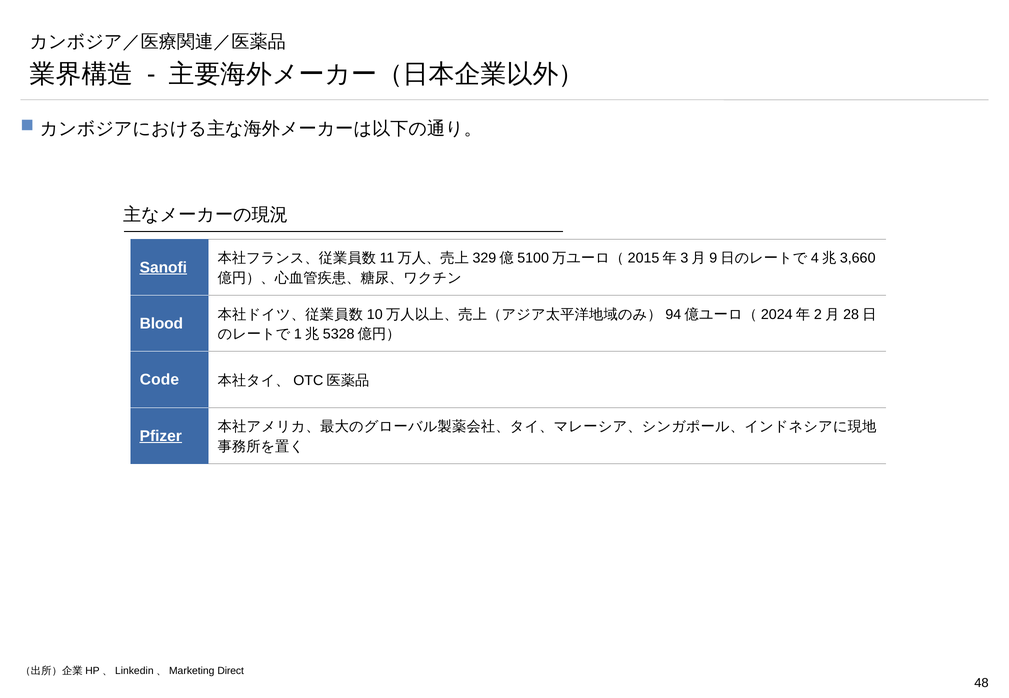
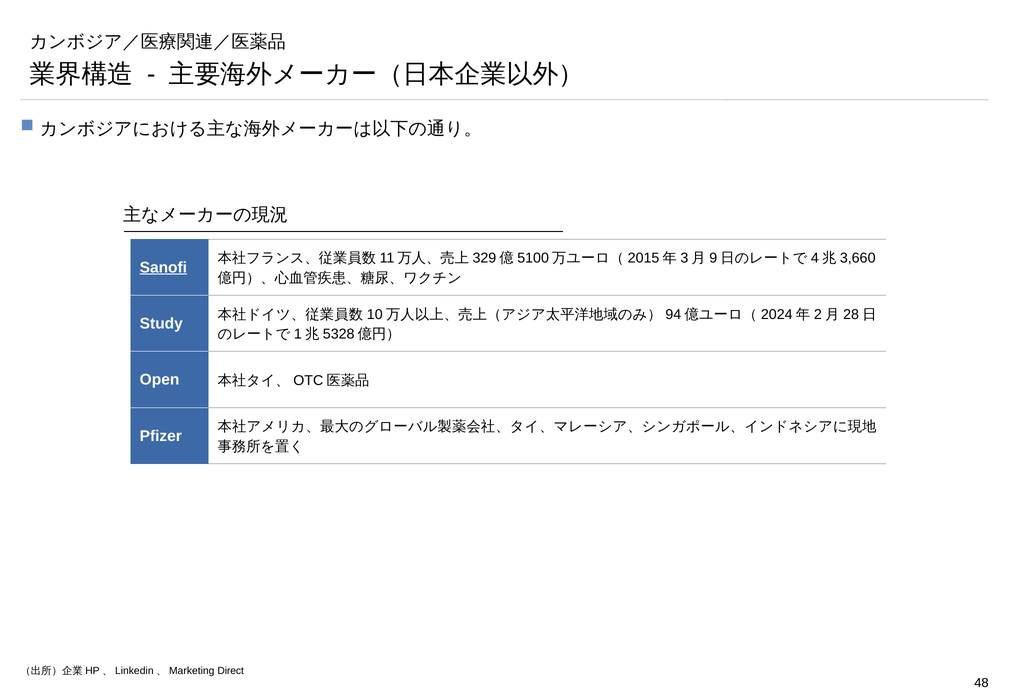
Blood: Blood -> Study
Code: Code -> Open
Pfizer underline: present -> none
